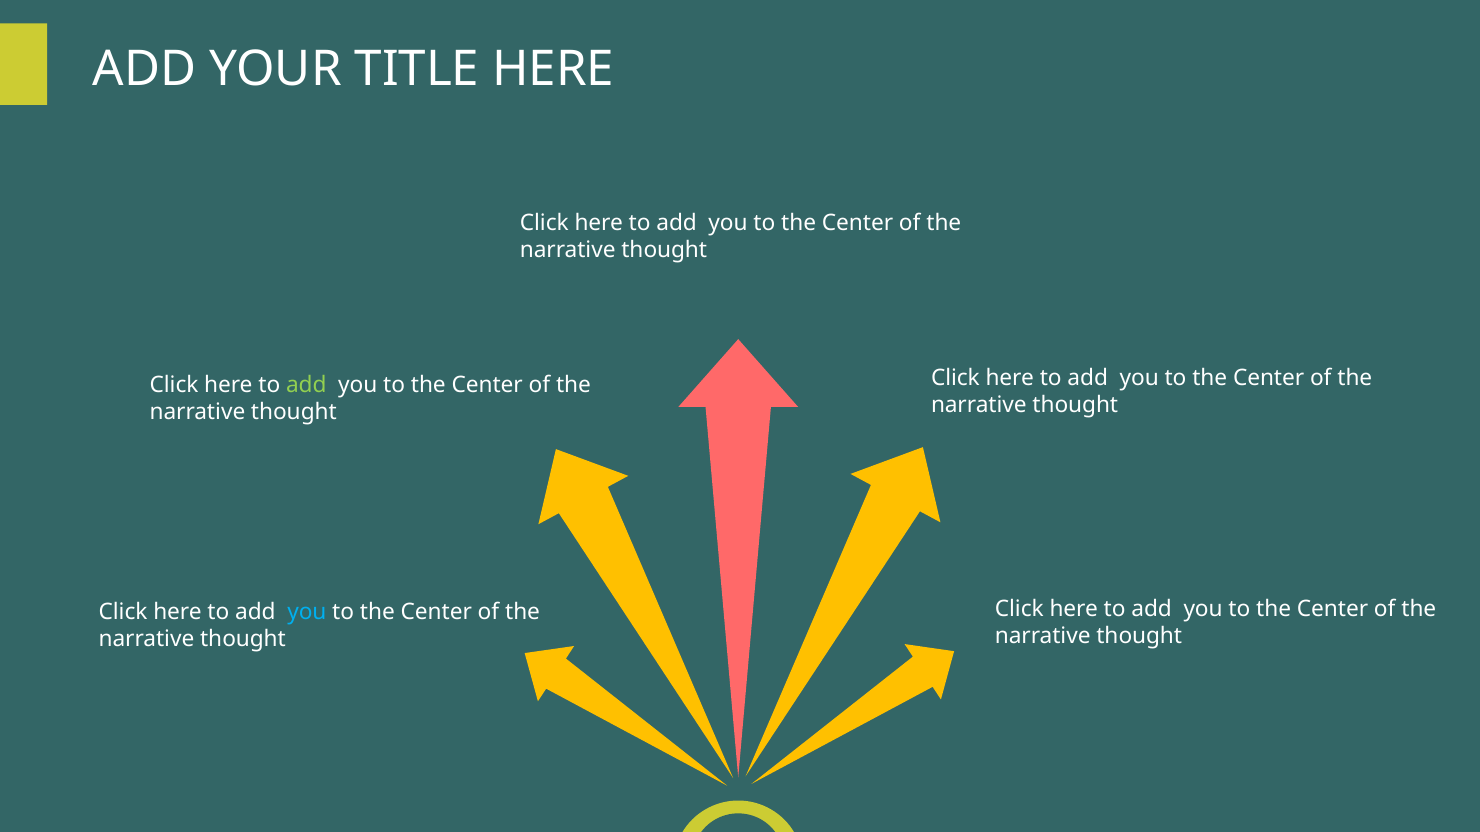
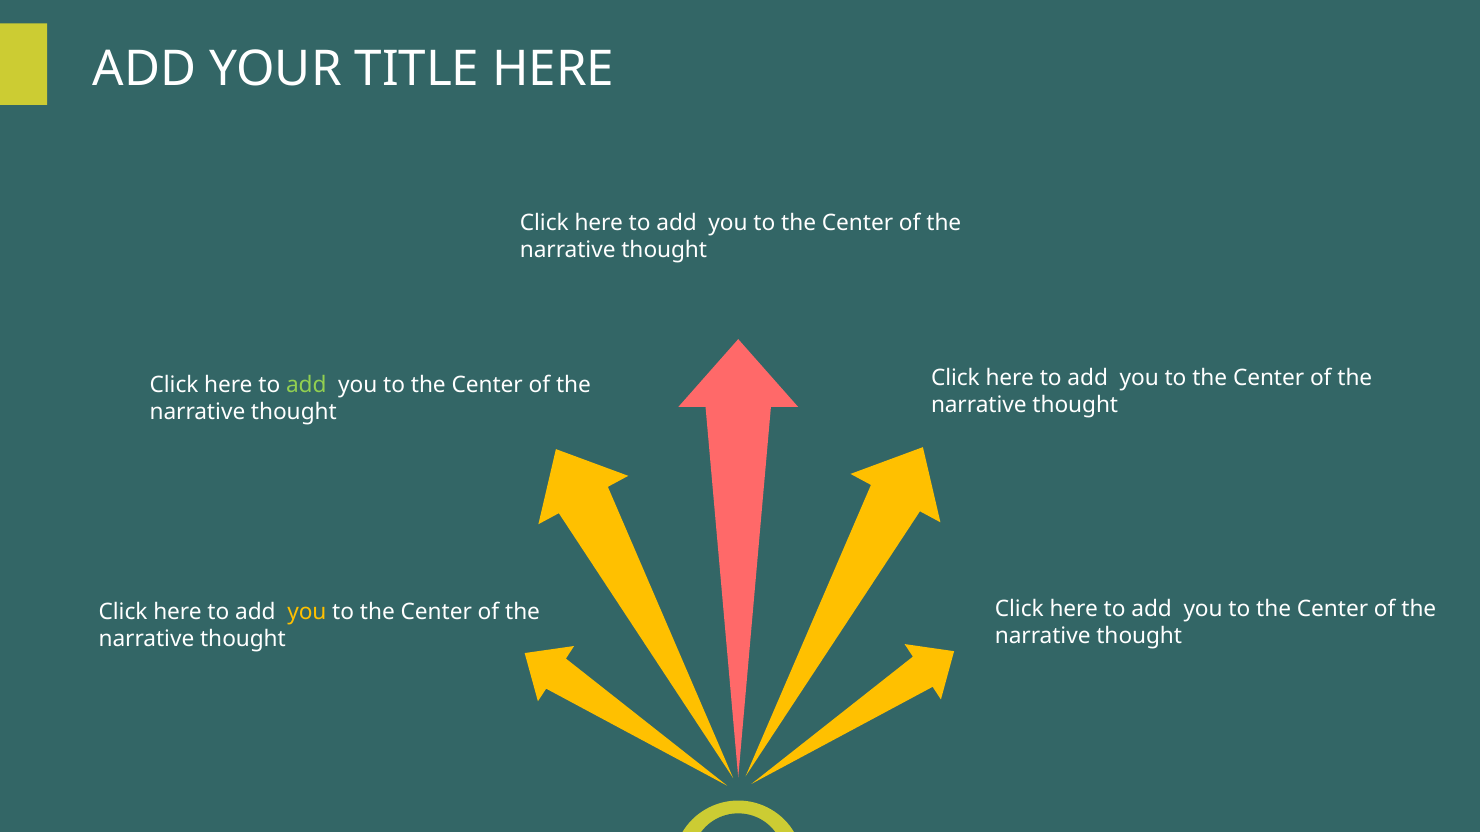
you at (307, 612) colour: light blue -> yellow
